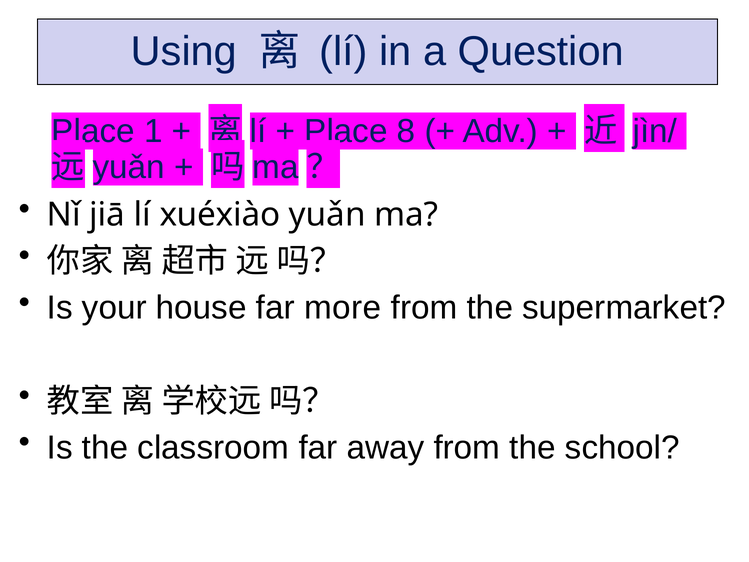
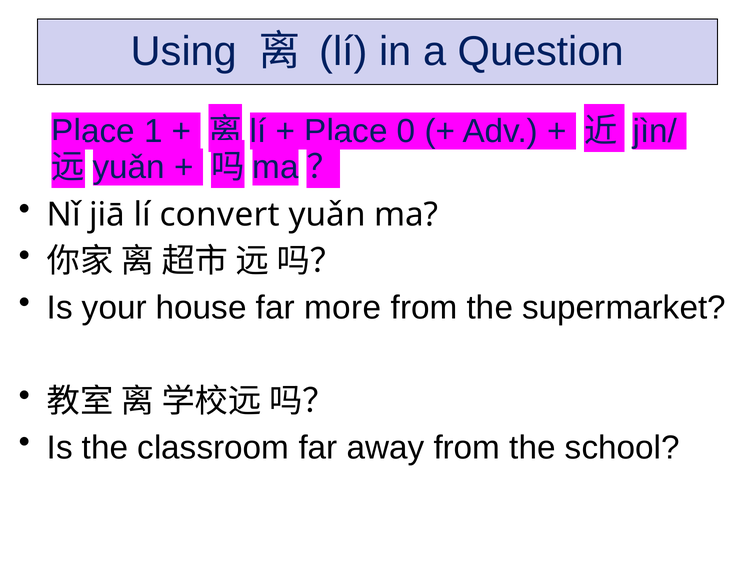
8: 8 -> 0
jiā lí xuéxiào: xuéxiào -> convert
